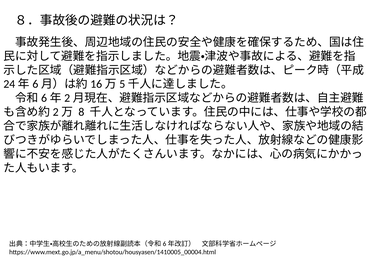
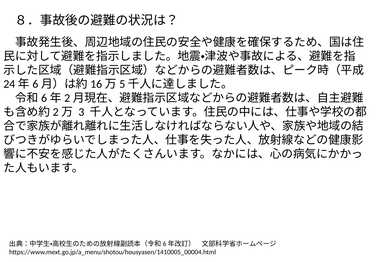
8: 8 -> 3
